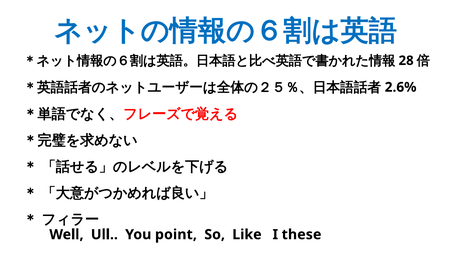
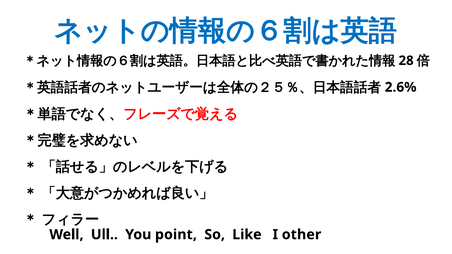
these: these -> other
